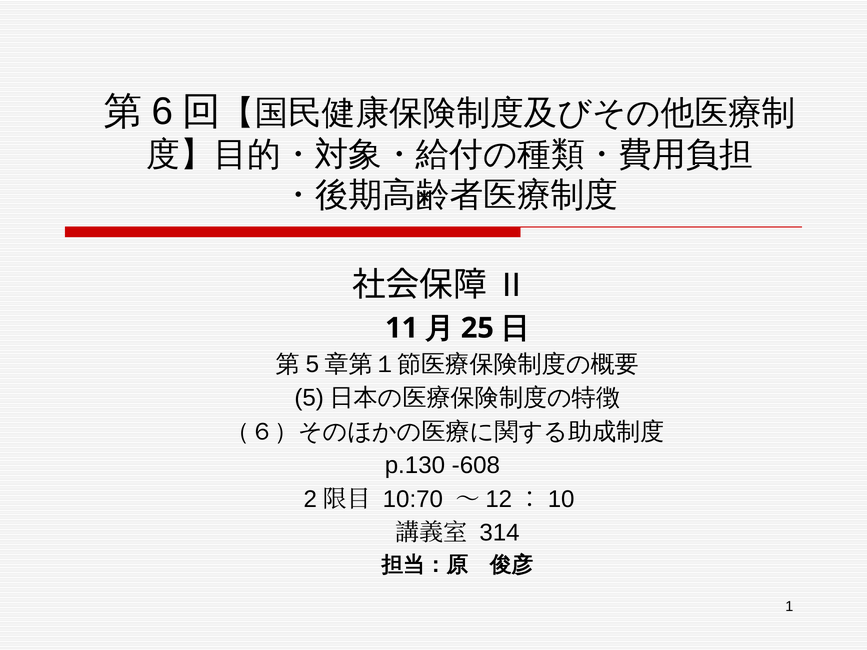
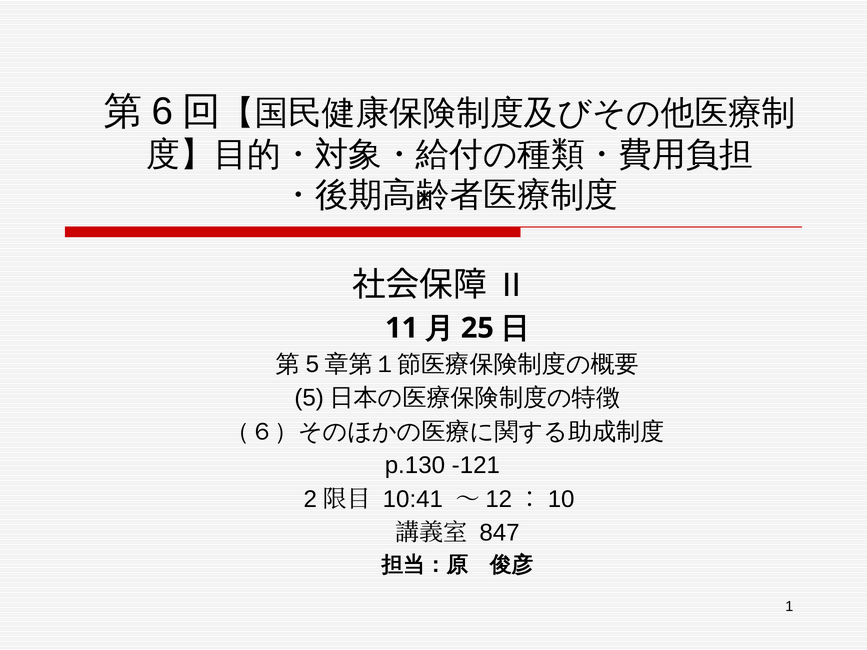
-608: -608 -> -121
10:70: 10:70 -> 10:41
314: 314 -> 847
